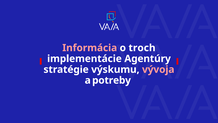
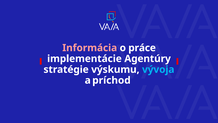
troch: troch -> práce
vývoja colour: pink -> light blue
potreby: potreby -> príchod
